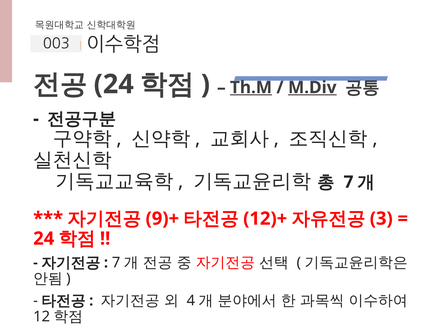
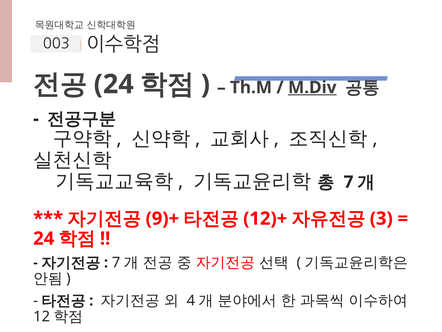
Th.M underline: present -> none
